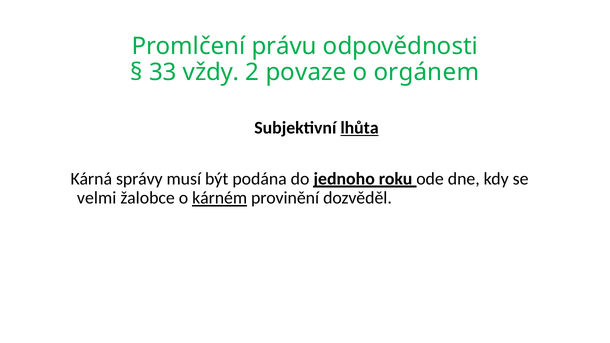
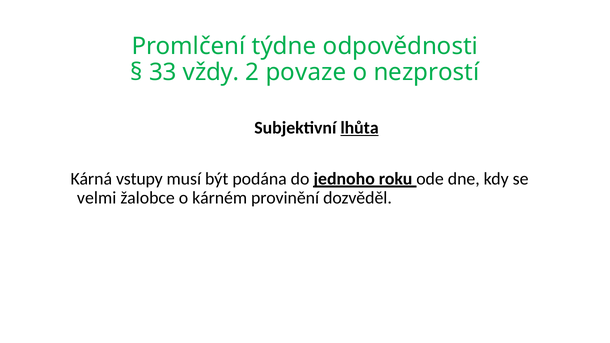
právu: právu -> týdne
orgánem: orgánem -> nezprostí
správy: správy -> vstupy
kárném underline: present -> none
